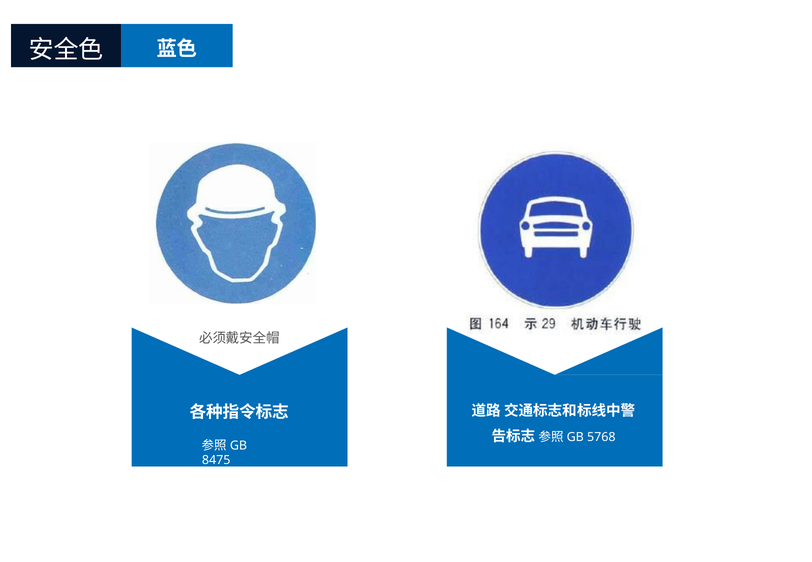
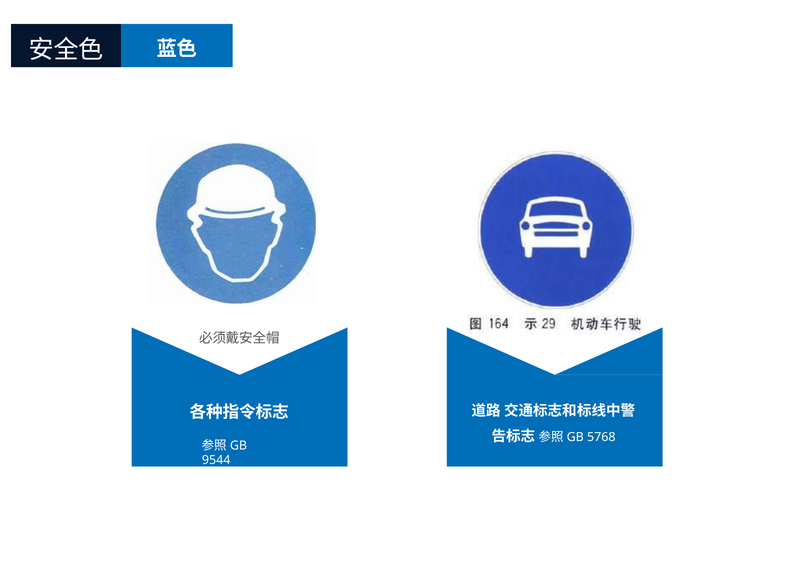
8475: 8475 -> 9544
